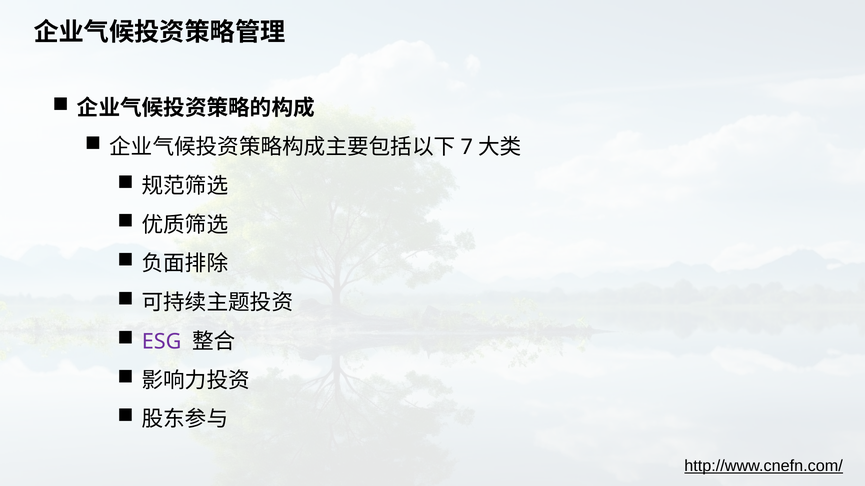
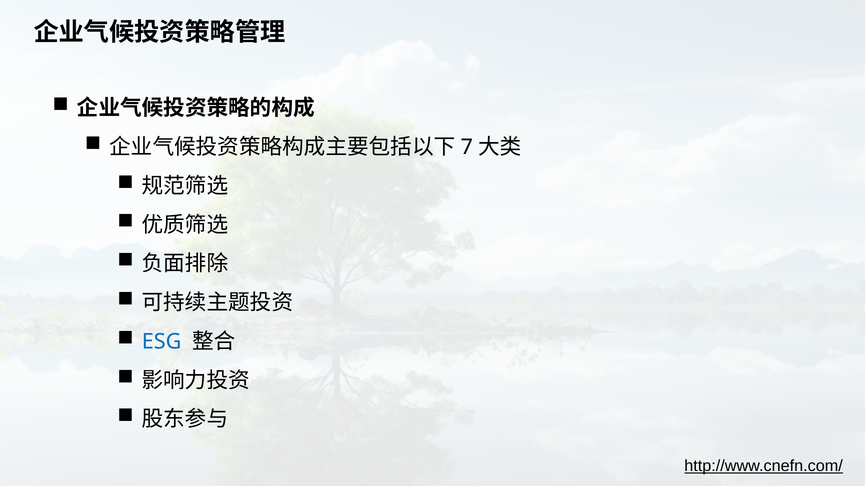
ESG colour: purple -> blue
